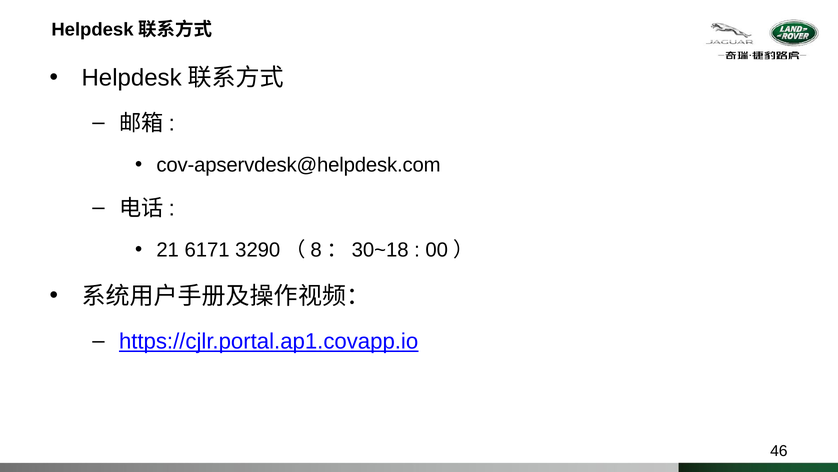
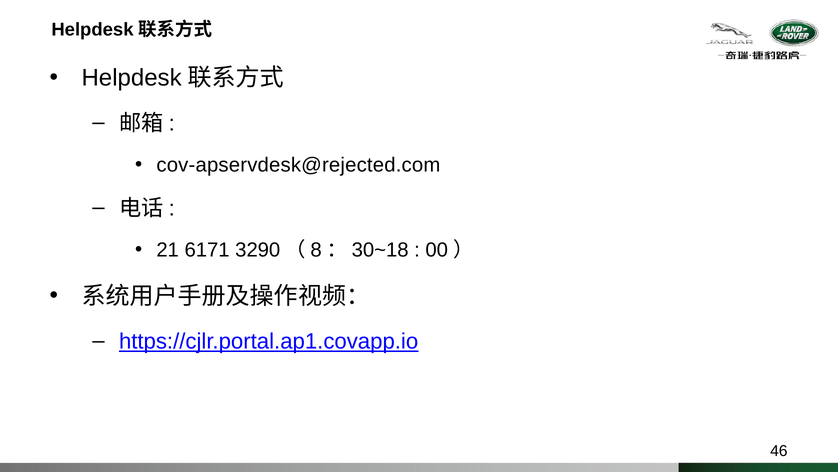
cov-apservdesk@helpdesk.com: cov-apservdesk@helpdesk.com -> cov-apservdesk@rejected.com
